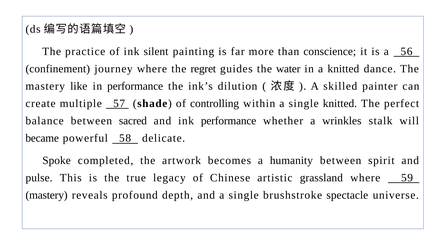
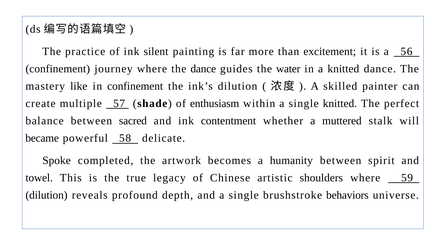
conscience: conscience -> excitement
the regret: regret -> dance
in performance: performance -> confinement
controlling: controlling -> enthusiasm
ink performance: performance -> contentment
wrinkles: wrinkles -> muttered
pulse: pulse -> towel
grassland: grassland -> shoulders
mastery at (47, 195): mastery -> dilution
spectacle: spectacle -> behaviors
